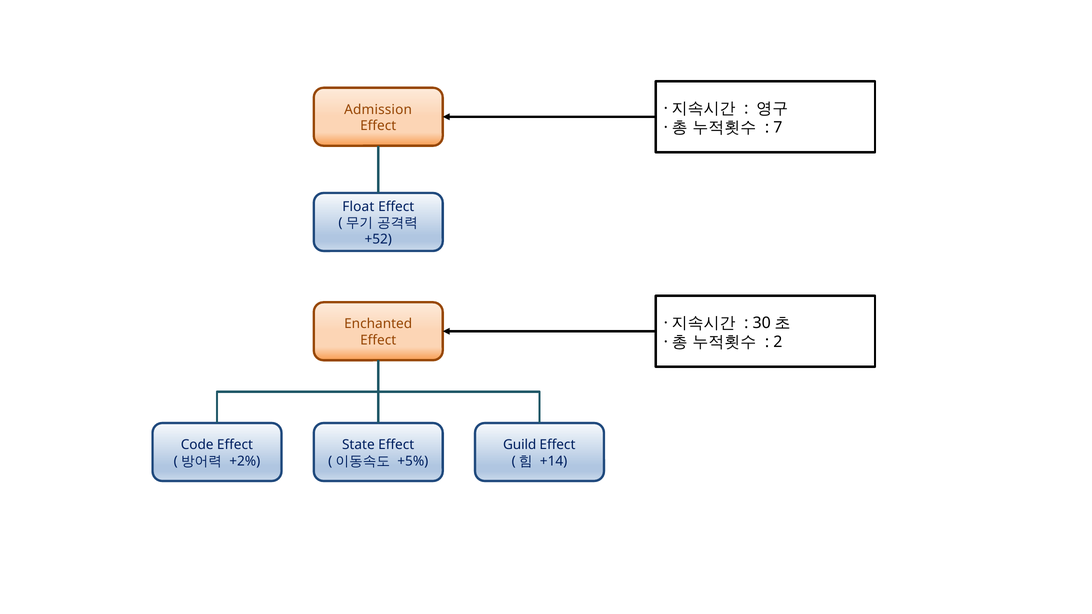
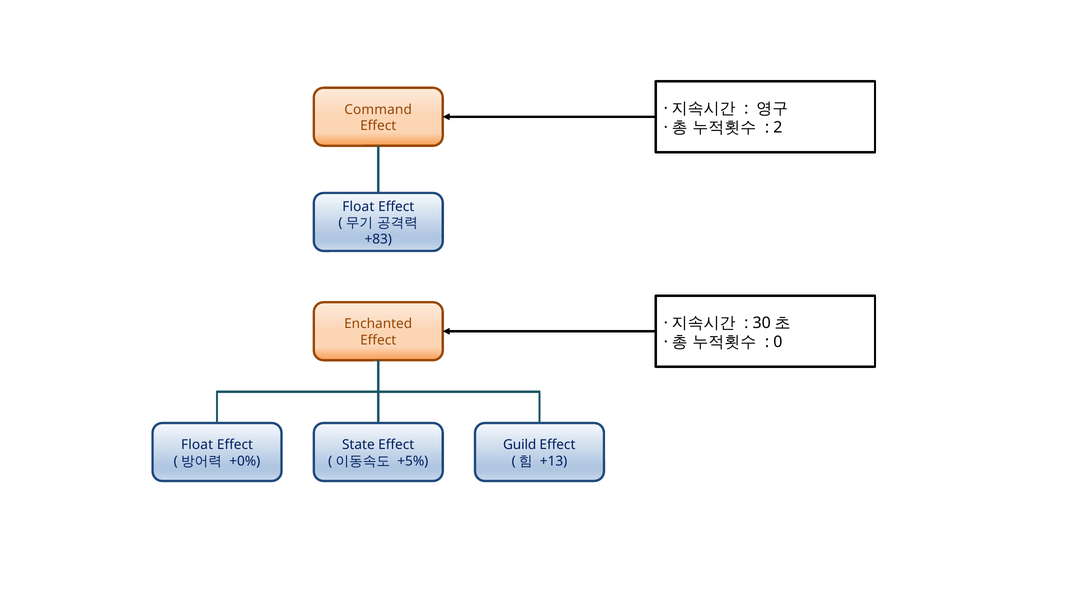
Admission: Admission -> Command
7: 7 -> 2
+52: +52 -> +83
2: 2 -> 0
Code at (197, 445): Code -> Float
+2%: +2% -> +0%
+14: +14 -> +13
